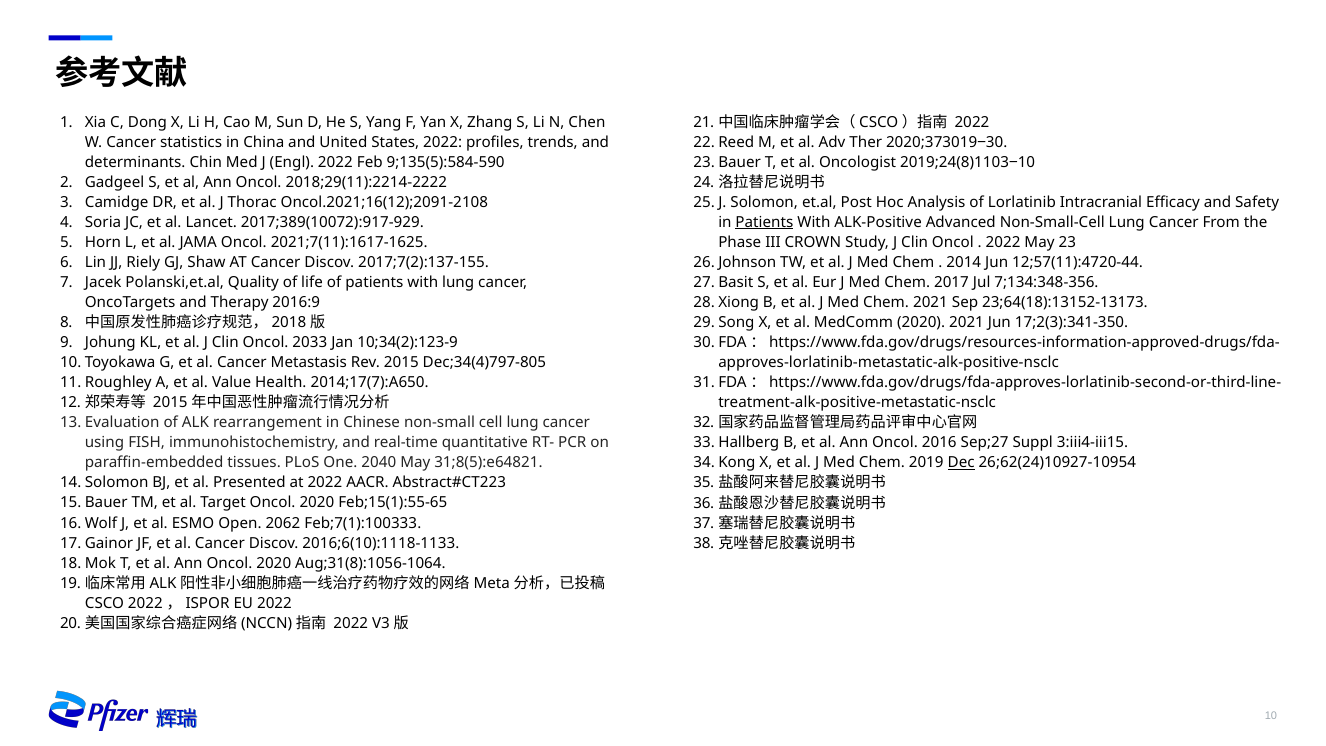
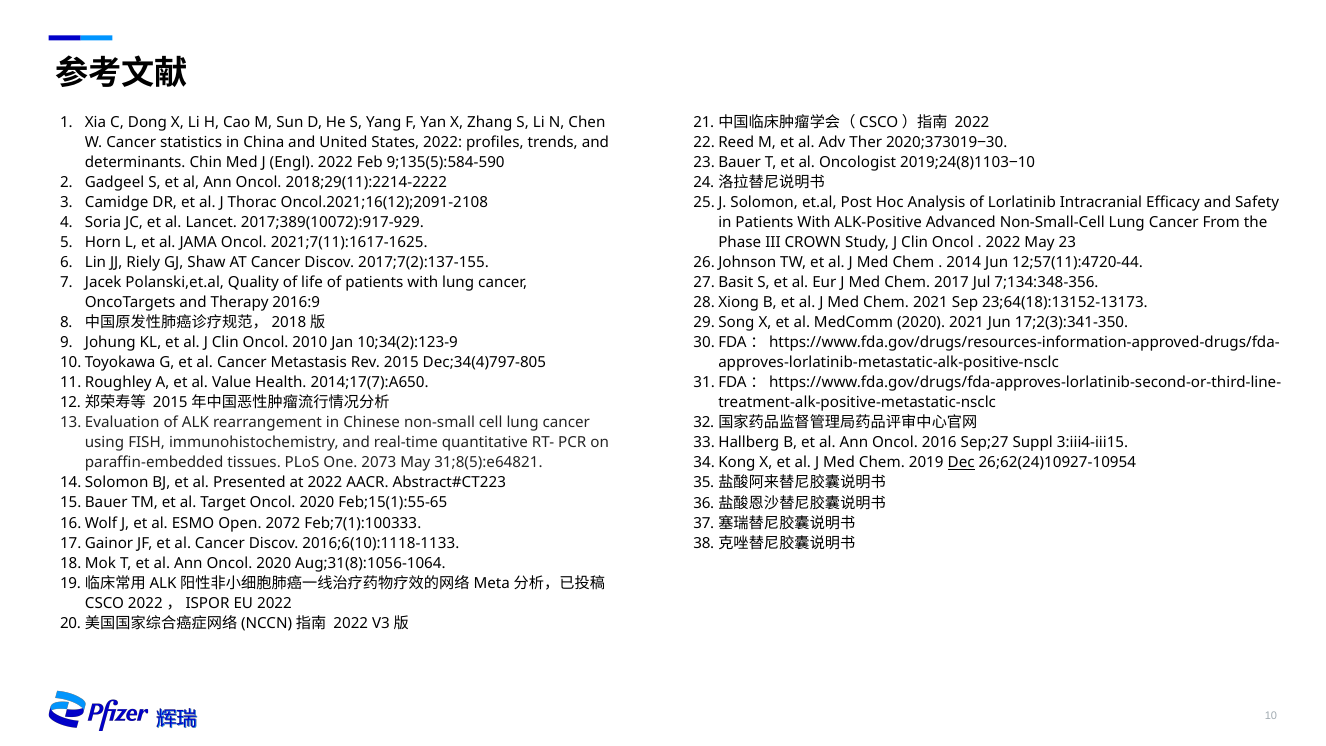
Patients at (764, 222) underline: present -> none
2033: 2033 -> 2010
2040: 2040 -> 2073
2062: 2062 -> 2072
